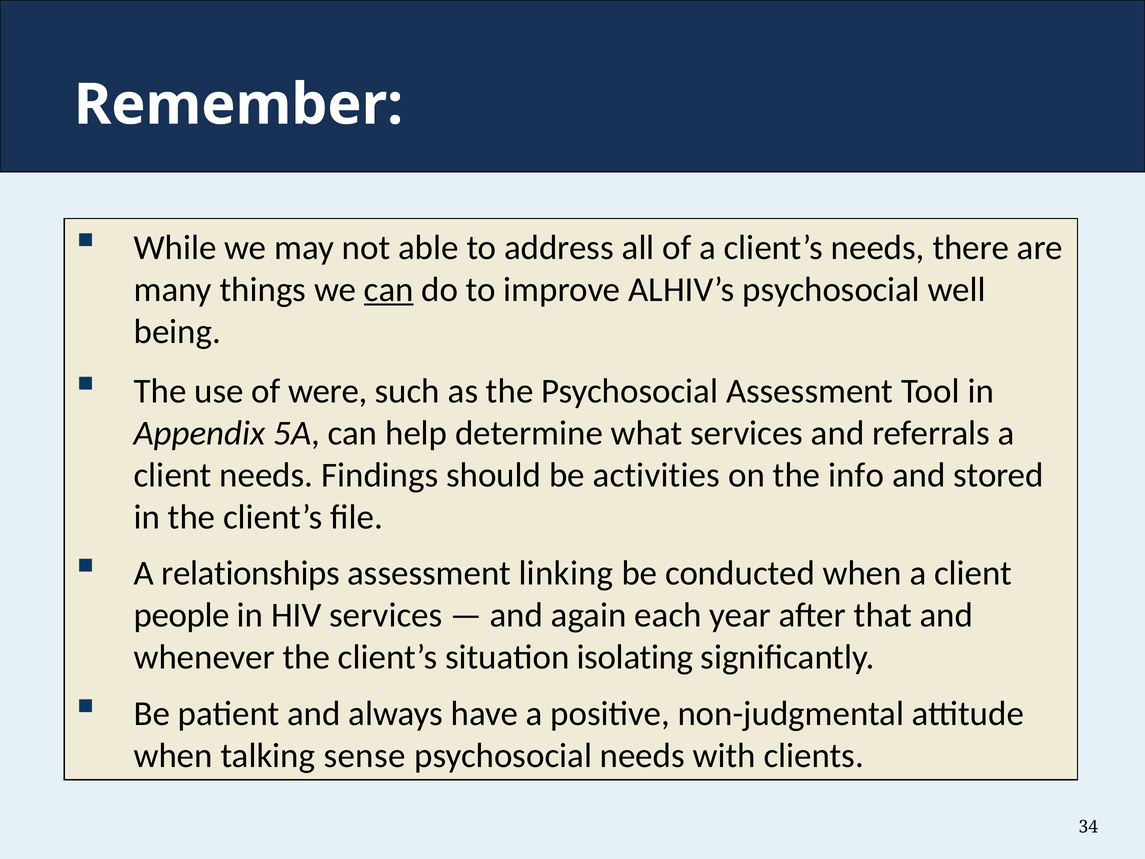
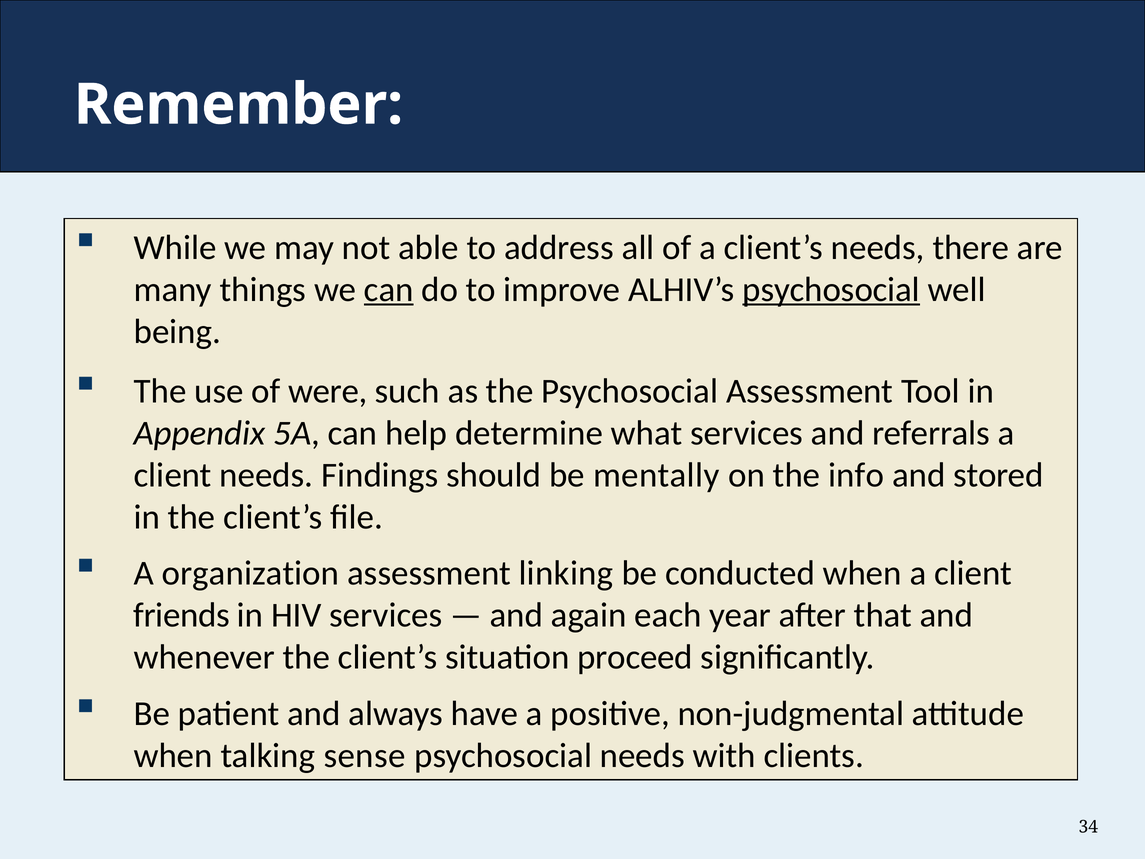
psychosocial at (831, 290) underline: none -> present
activities: activities -> mentally
relationships: relationships -> organization
people: people -> friends
isolating: isolating -> proceed
